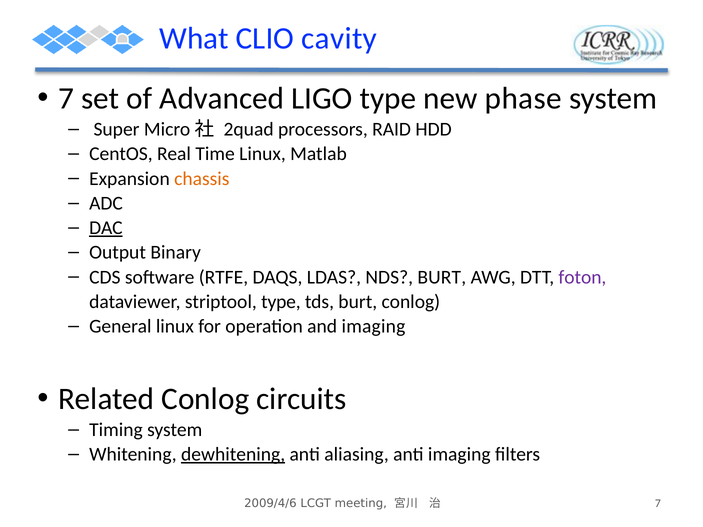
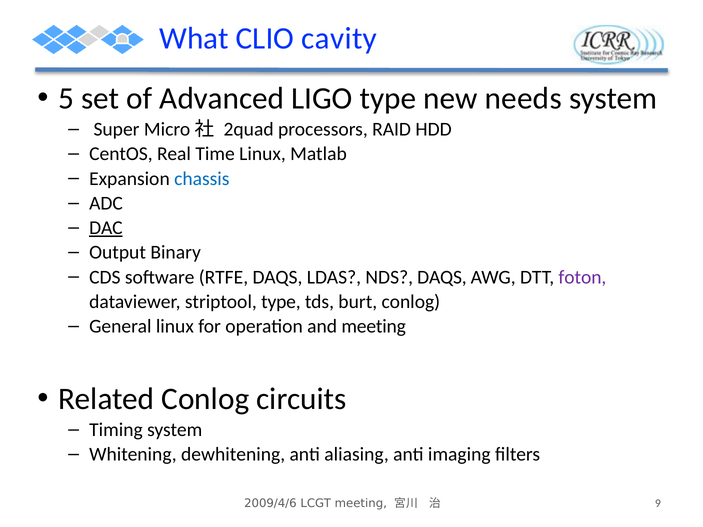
7 at (66, 99): 7 -> 5
phase: phase -> needs
chassis colour: orange -> blue
NDS BURT: BURT -> DAQS
and imaging: imaging -> meeting
dewhitening underline: present -> none
7 at (658, 503): 7 -> 9
